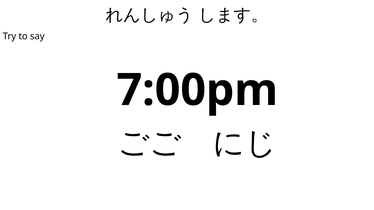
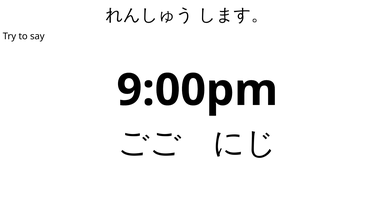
7:00pm: 7:00pm -> 9:00pm
